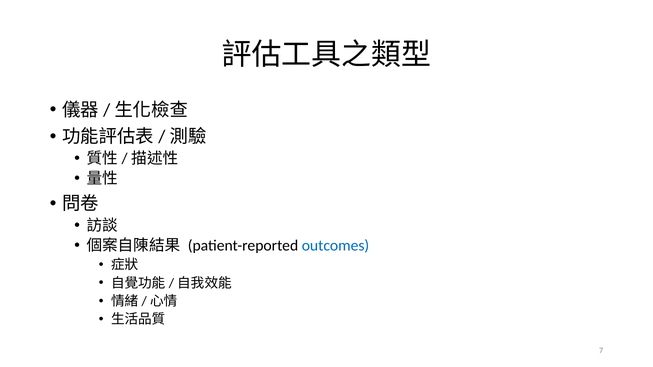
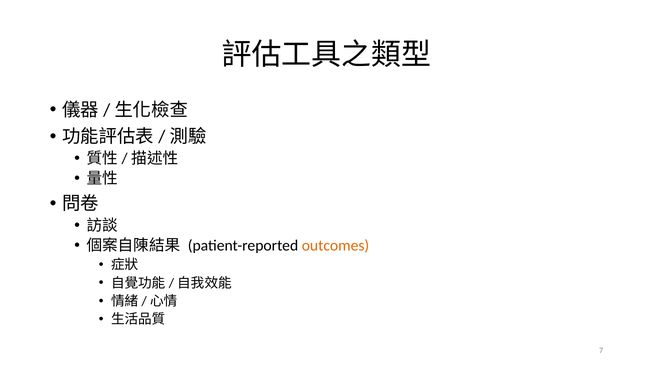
outcomes colour: blue -> orange
